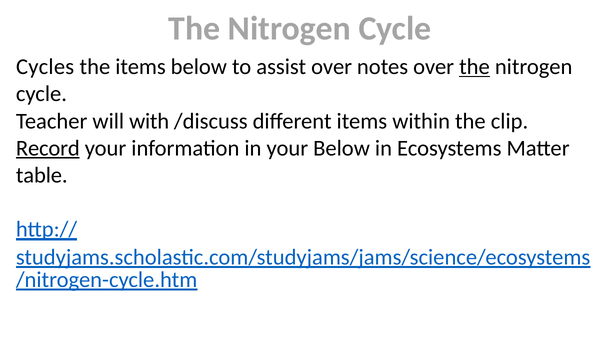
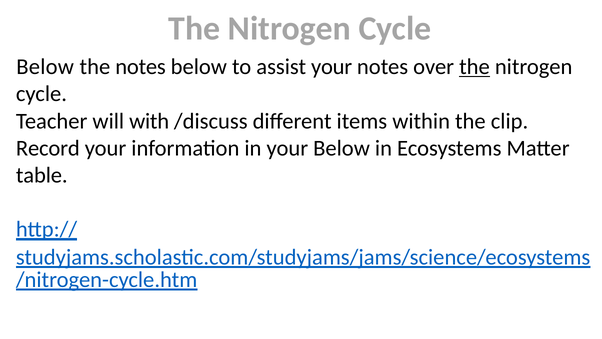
Cycles at (45, 67): Cycles -> Below
the items: items -> notes
assist over: over -> your
Record underline: present -> none
